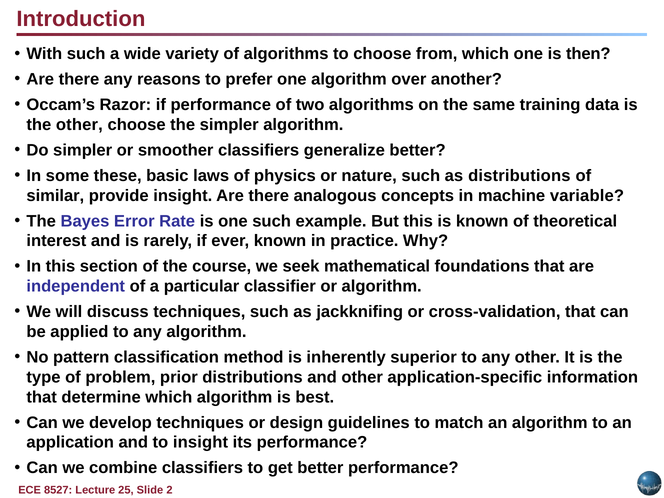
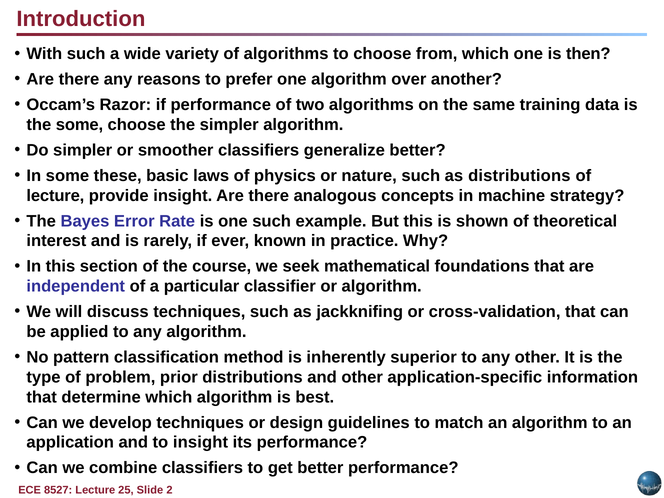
the other: other -> some
similar at (55, 196): similar -> lecture
variable: variable -> strategy
is known: known -> shown
